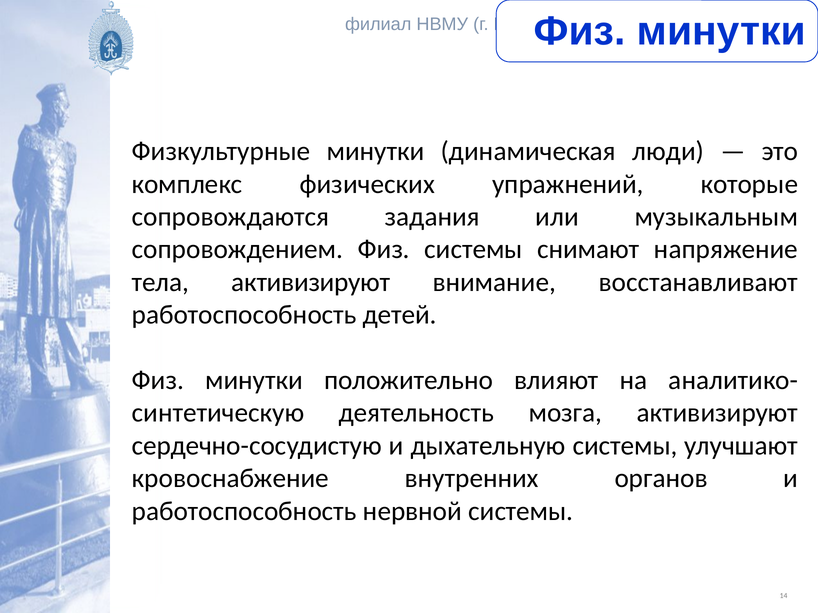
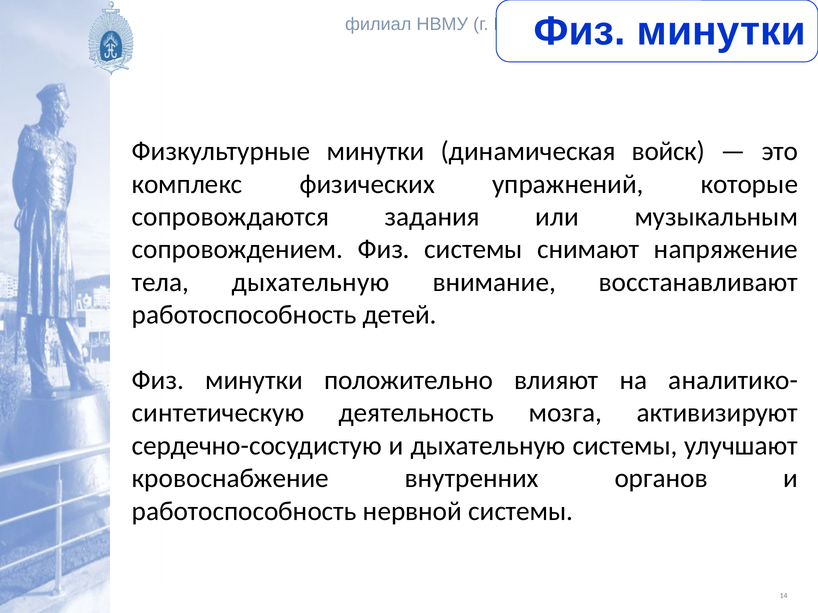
люди: люди -> войск
тела активизируют: активизируют -> дыхательную
